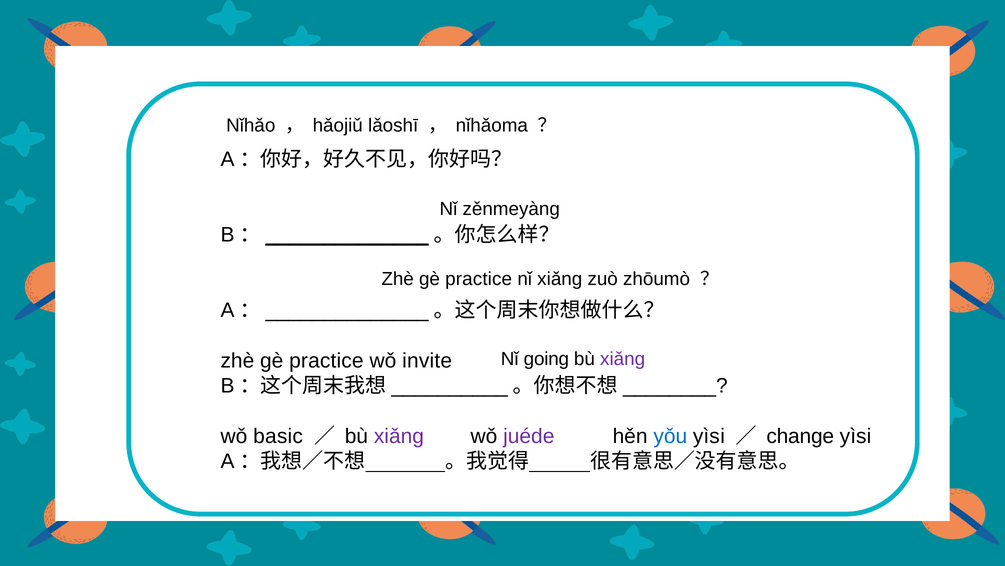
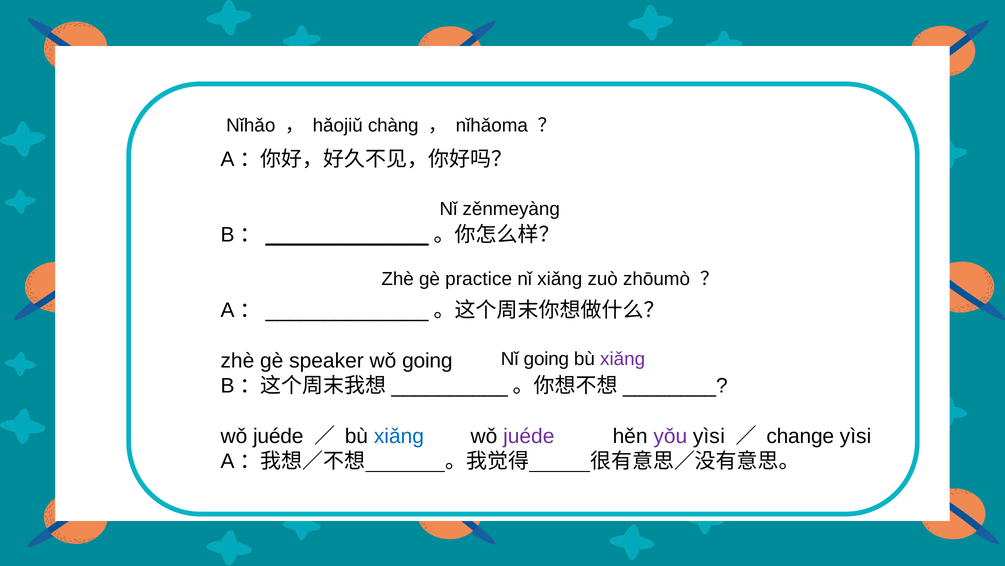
lǎoshī: lǎoshī -> chàng
practice at (326, 360): practice -> speaker
wǒ invite: invite -> going
basic at (278, 436): basic -> juéde
xiǎng at (399, 436) colour: purple -> blue
yǒu colour: blue -> purple
